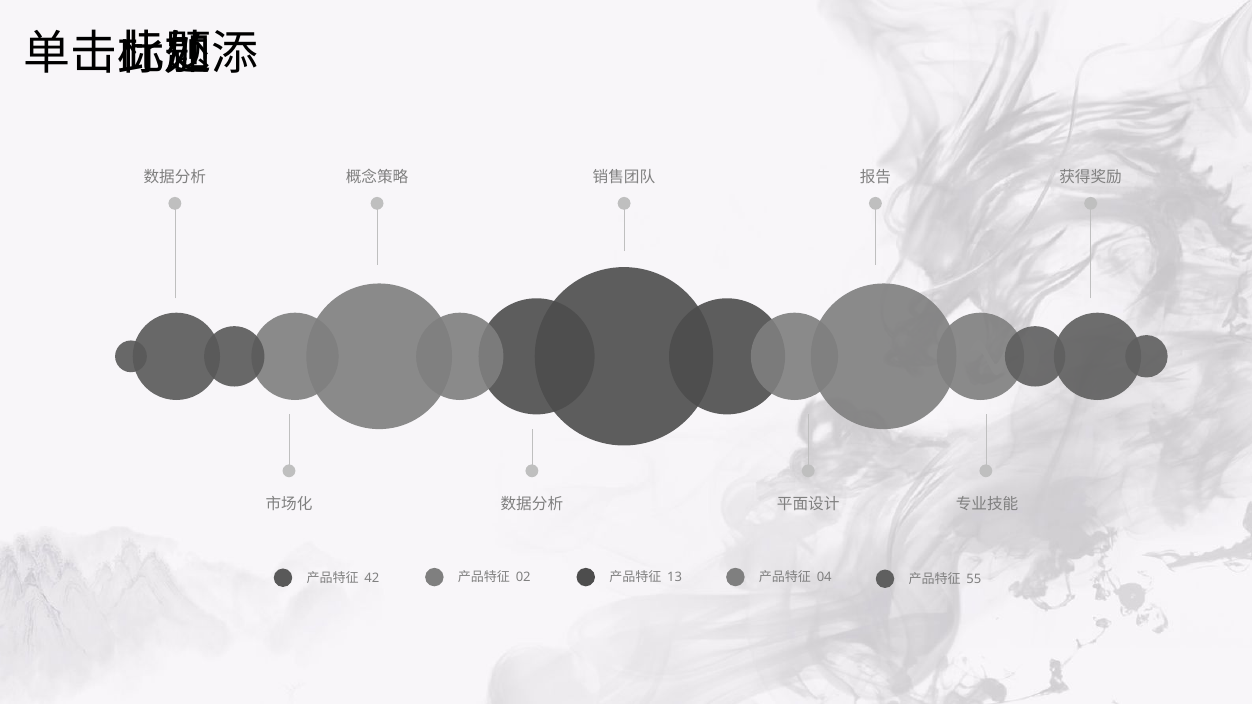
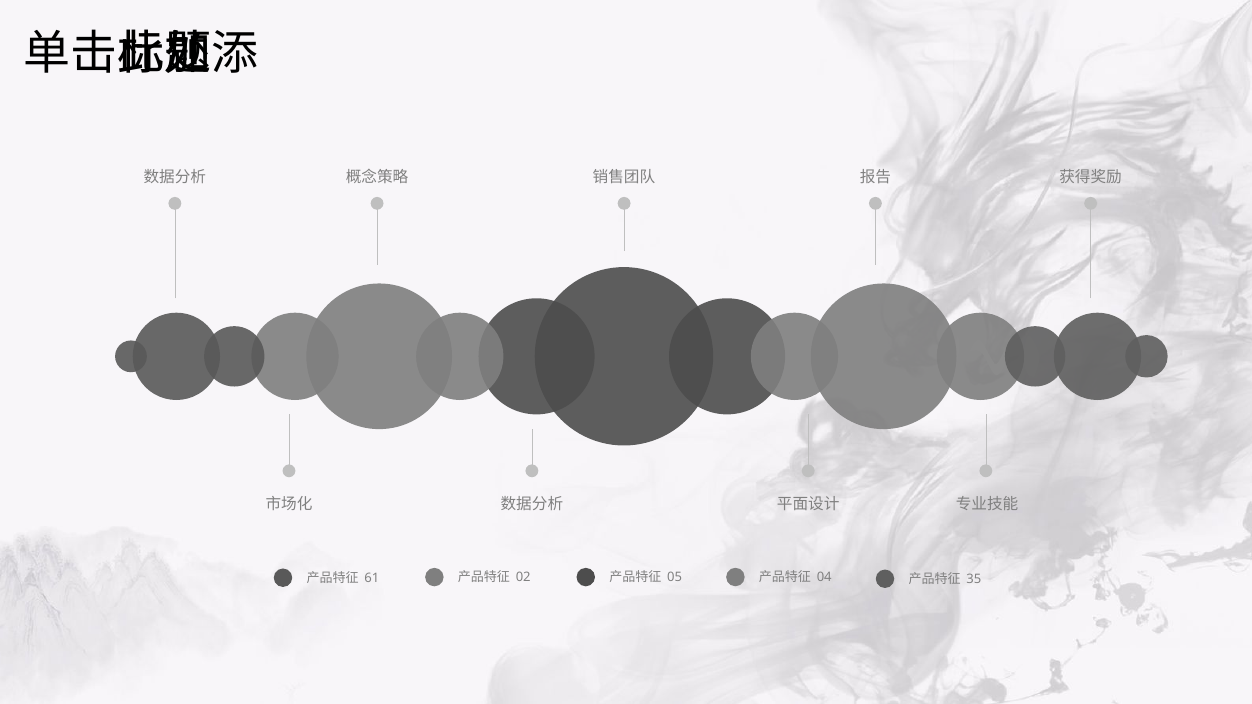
13: 13 -> 05
42: 42 -> 61
55: 55 -> 35
